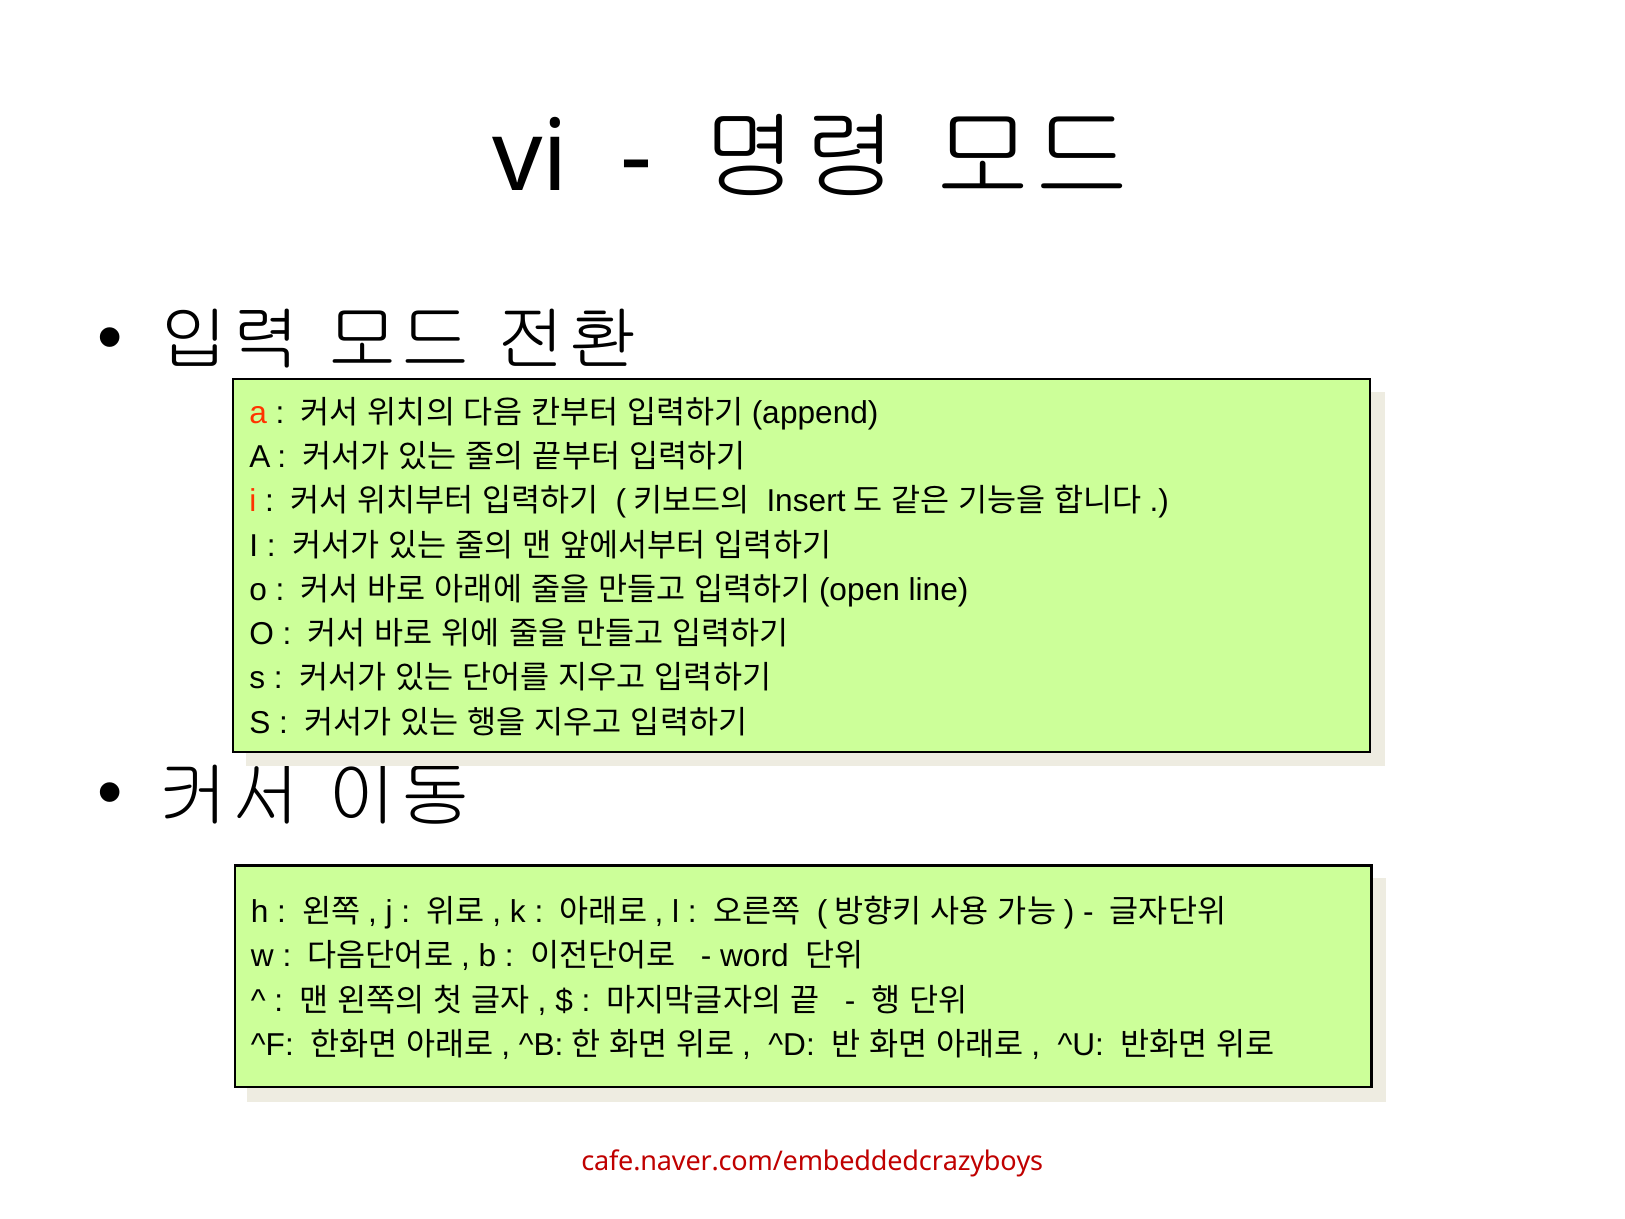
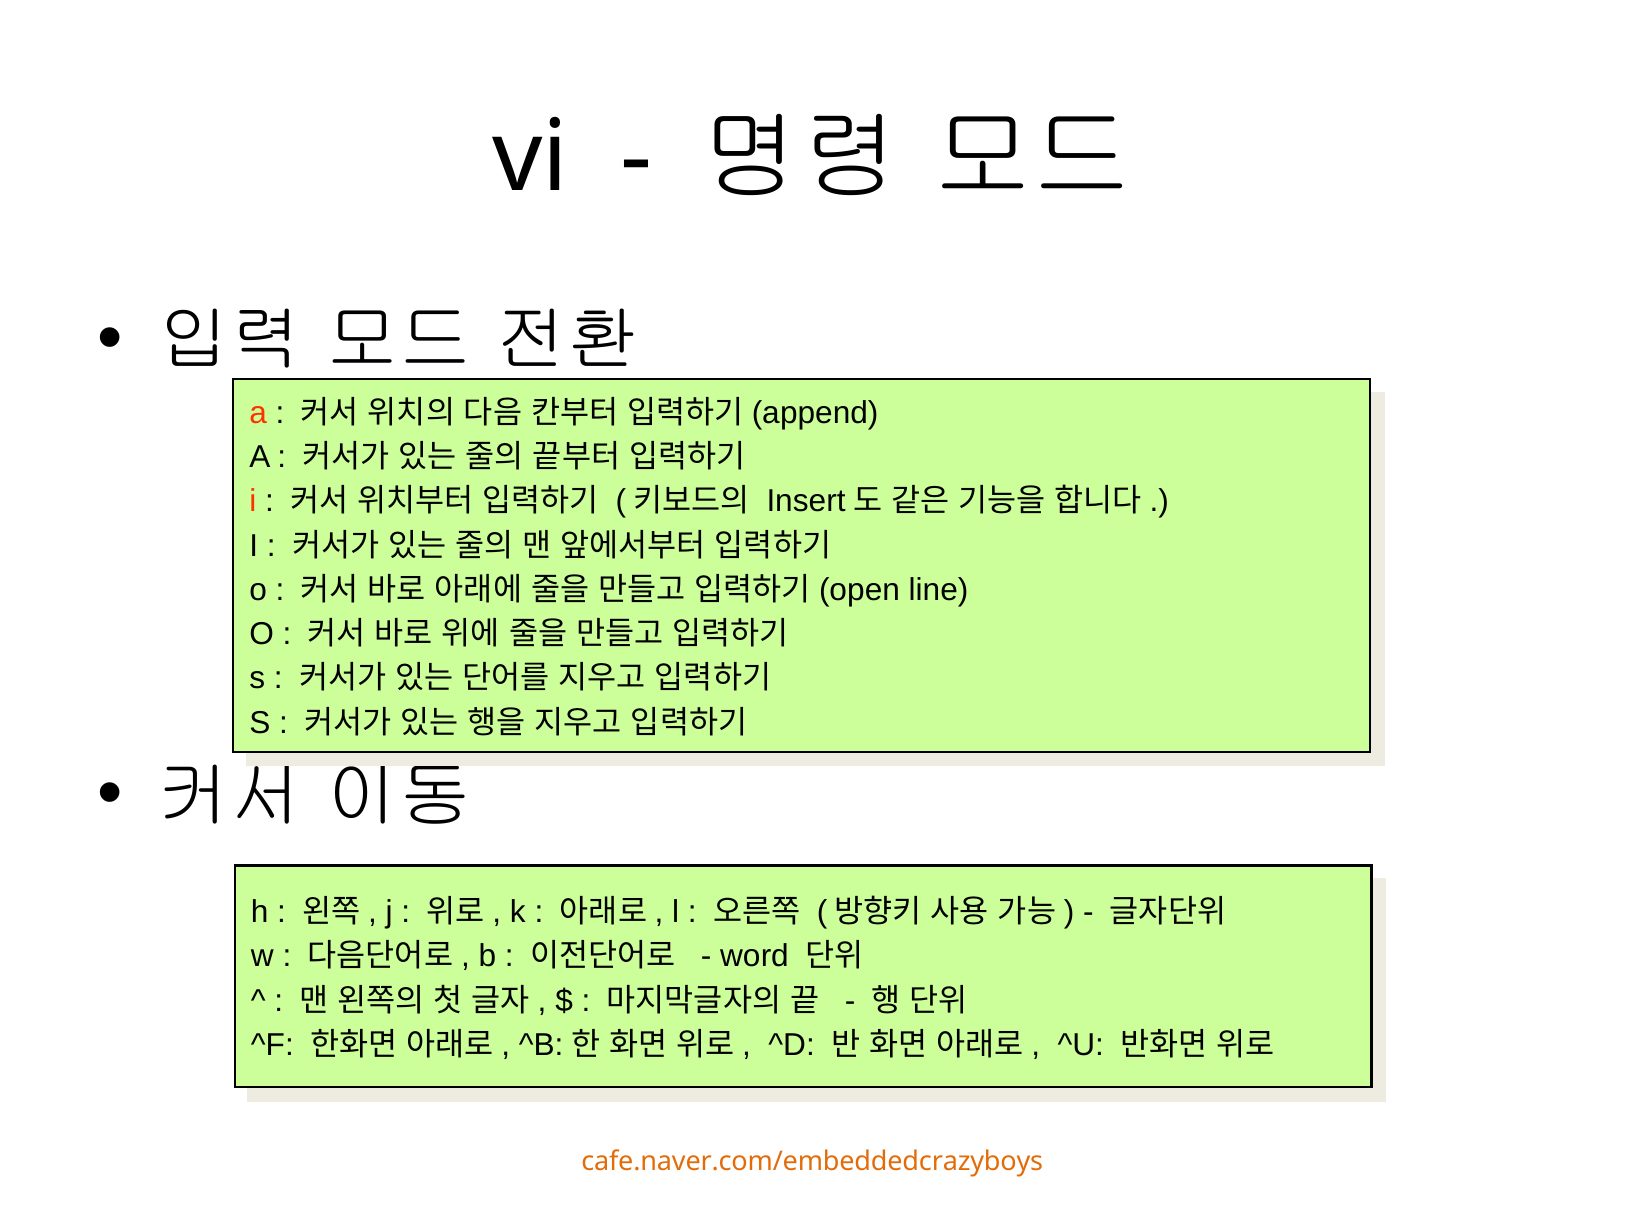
cafe.naver.com/embeddedcrazyboys colour: red -> orange
